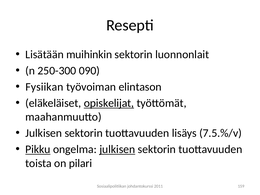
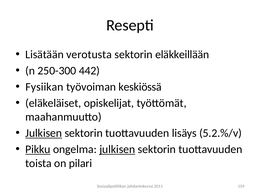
muihinkin: muihinkin -> verotusta
luonnonlait: luonnonlait -> eläkkeillään
090: 090 -> 442
elintason: elintason -> keskiössä
opiskelijat underline: present -> none
Julkisen at (44, 133) underline: none -> present
7.5.%/v: 7.5.%/v -> 5.2.%/v
